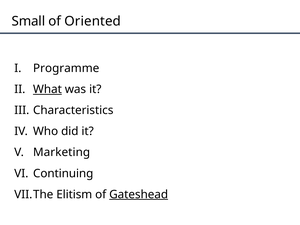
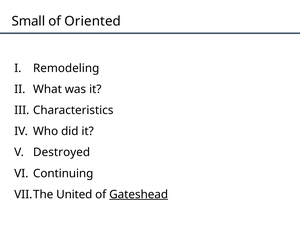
Programme: Programme -> Remodeling
What underline: present -> none
Marketing: Marketing -> Destroyed
Elitism: Elitism -> United
